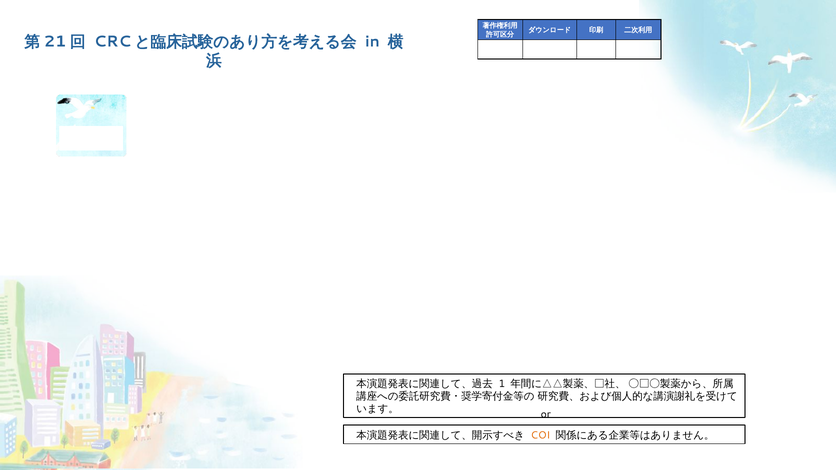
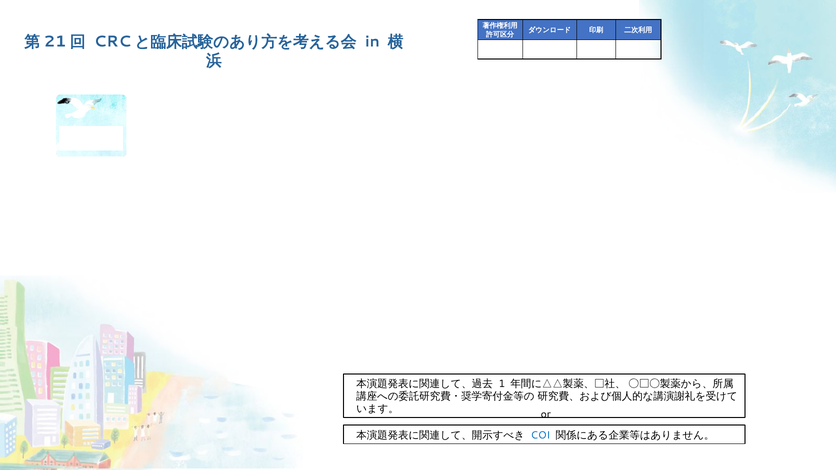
COI colour: orange -> blue
